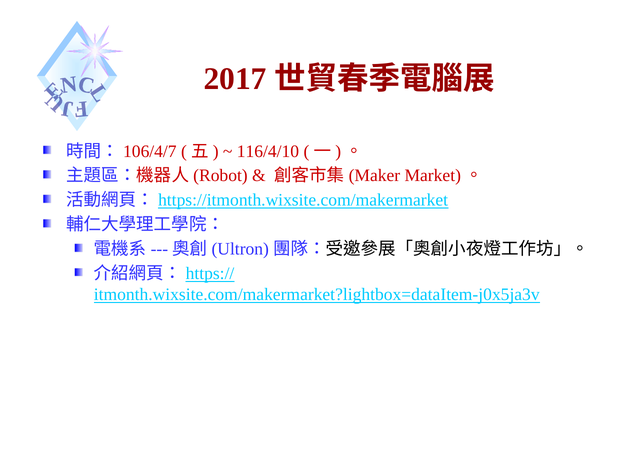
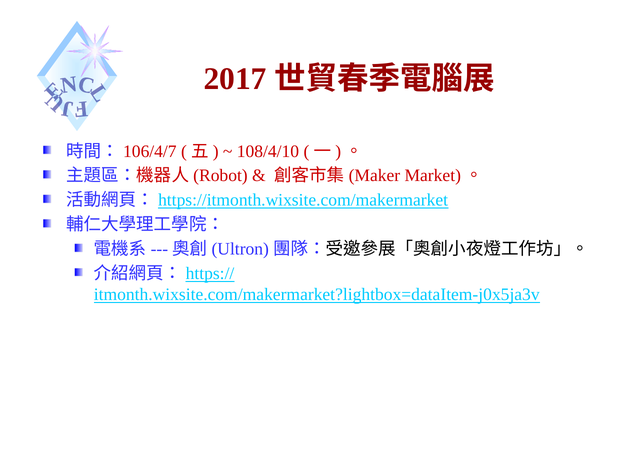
116/4/10: 116/4/10 -> 108/4/10
